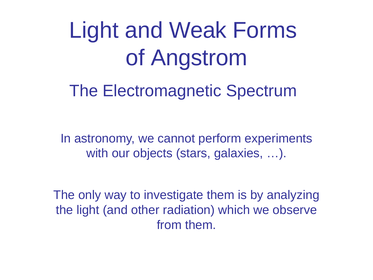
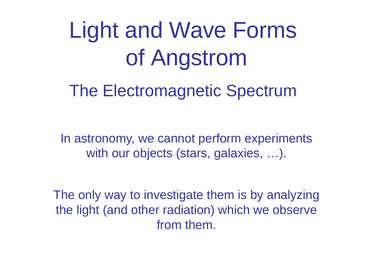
Weak: Weak -> Wave
